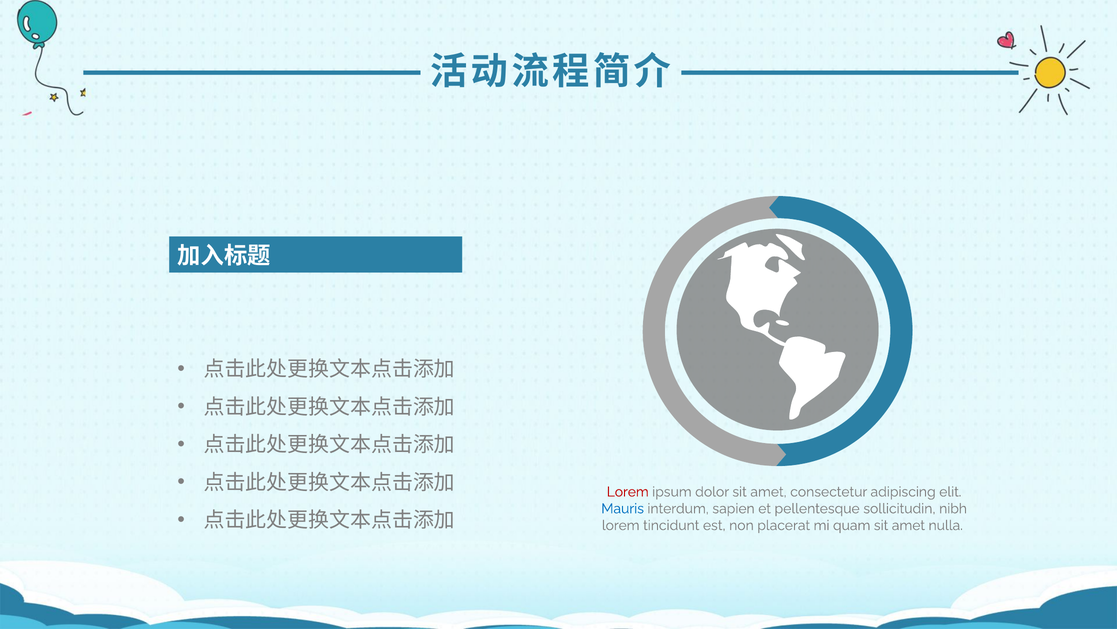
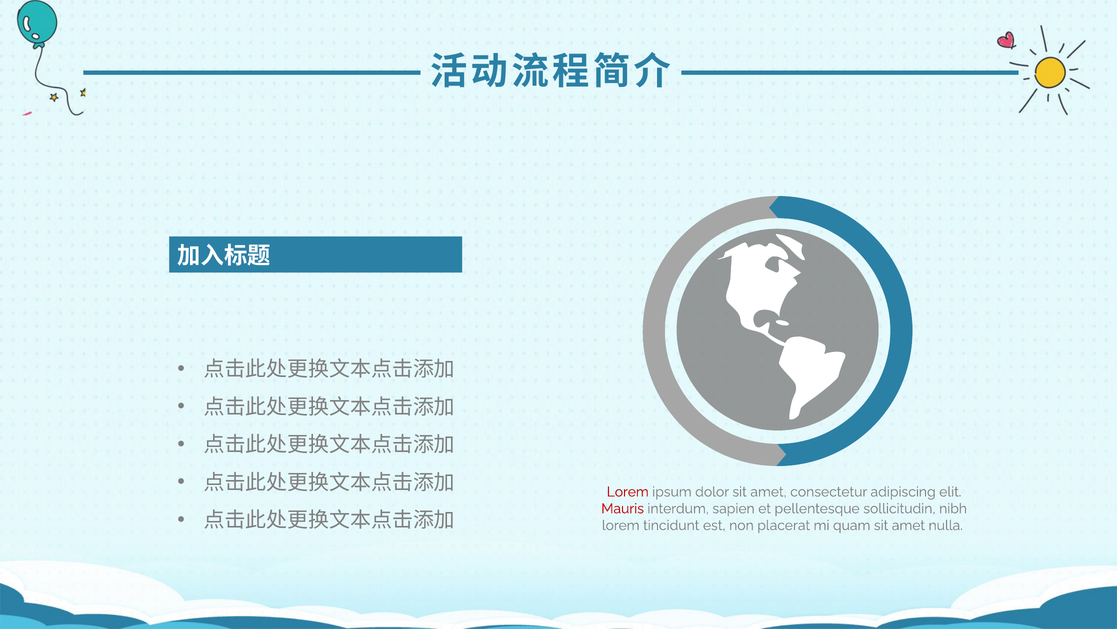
Mauris colour: blue -> red
